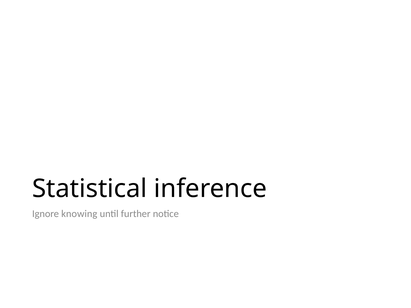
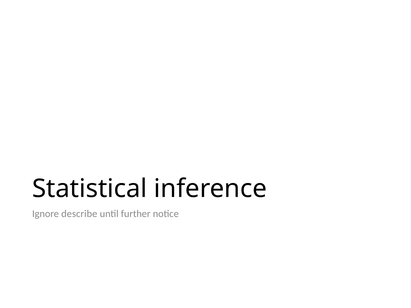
knowing: knowing -> describe
